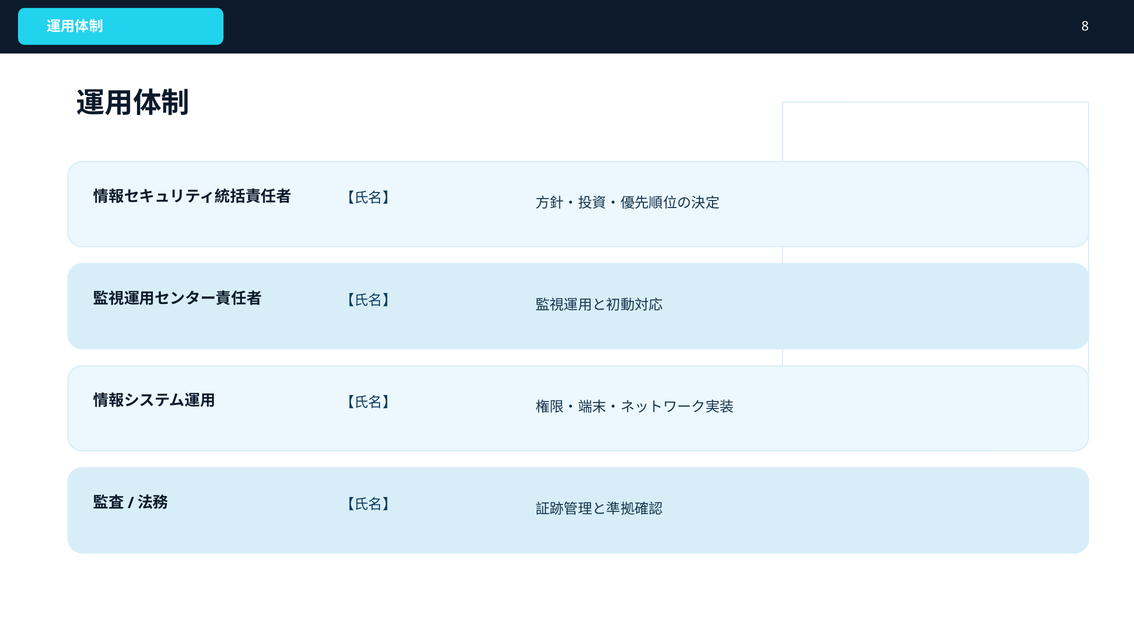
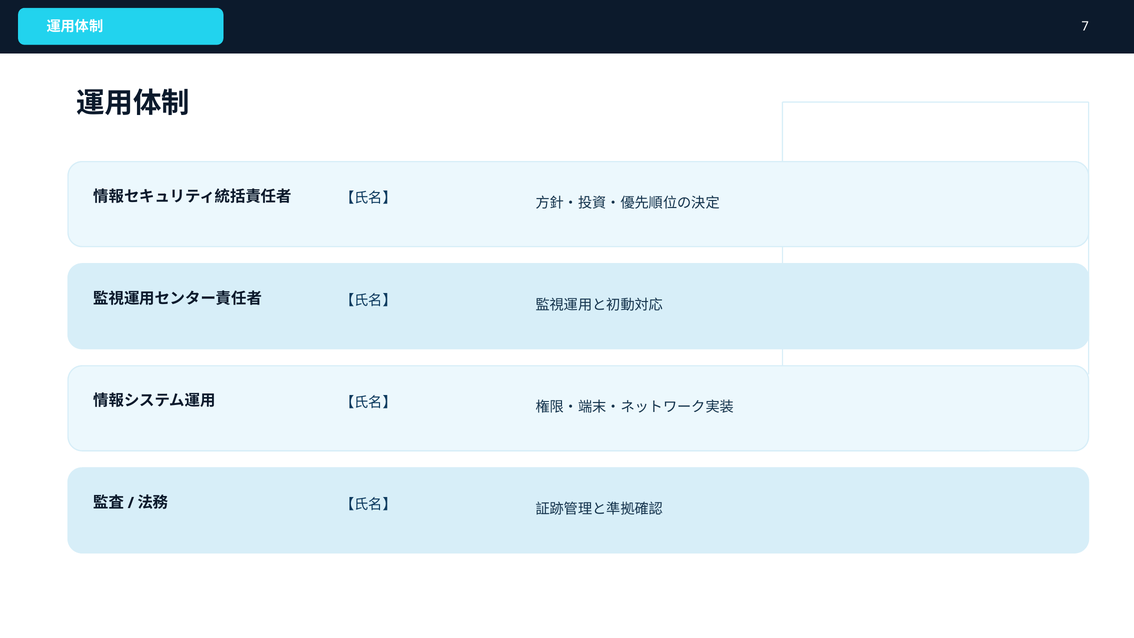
8: 8 -> 7
